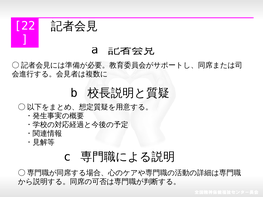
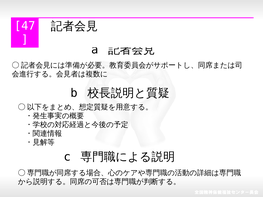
22: 22 -> 47
